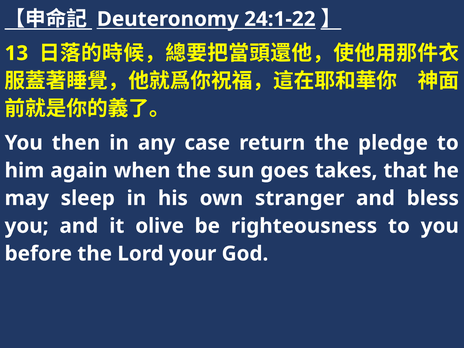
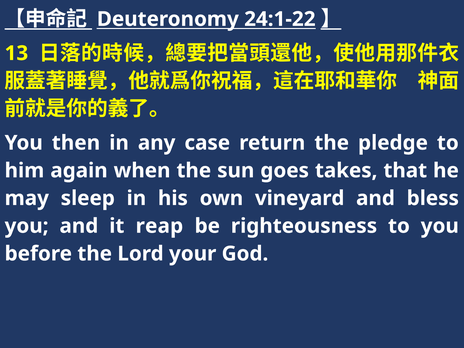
stranger: stranger -> vineyard
olive: olive -> reap
